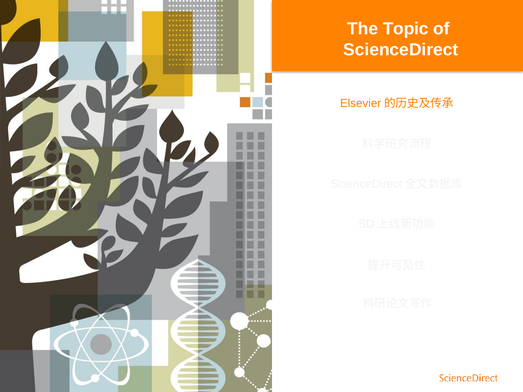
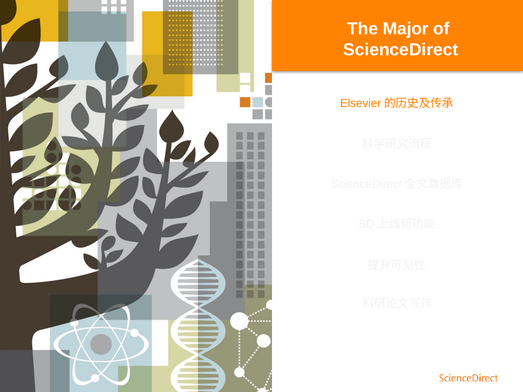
Topic: Topic -> Major
